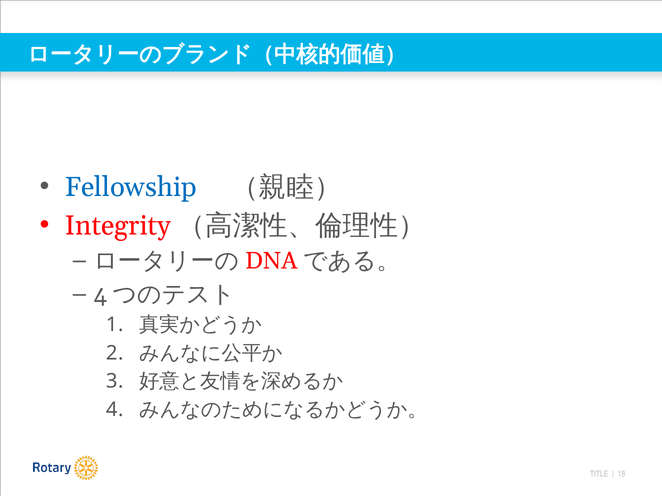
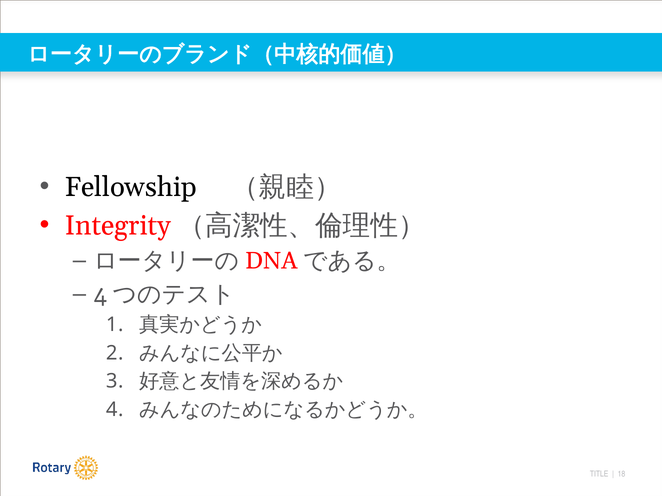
Fellowship colour: blue -> black
